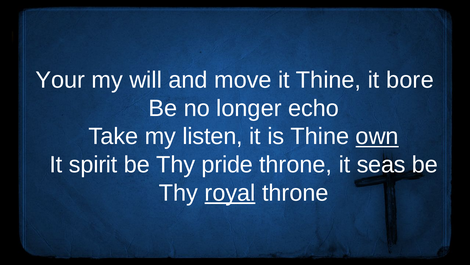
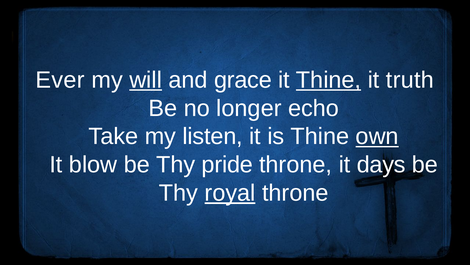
Your: Your -> Ever
will underline: none -> present
move: move -> grace
Thine at (329, 80) underline: none -> present
bore: bore -> truth
spirit: spirit -> blow
seas: seas -> days
